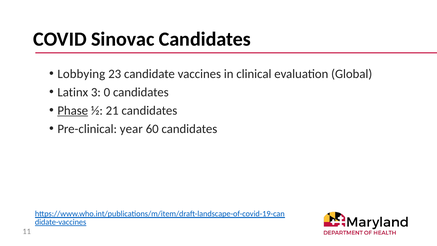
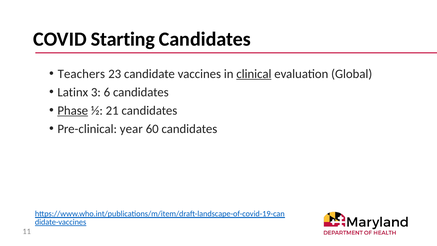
Sinovac: Sinovac -> Starting
Lobbying: Lobbying -> Teachers
clinical underline: none -> present
0: 0 -> 6
